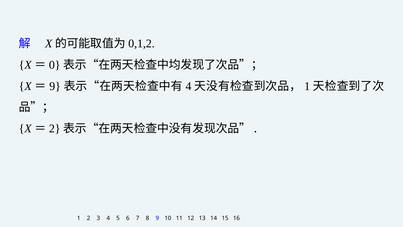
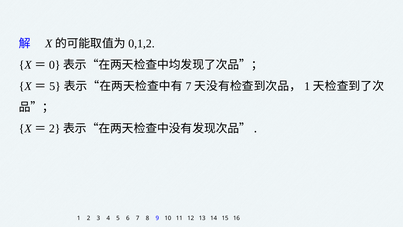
9 at (55, 86): 9 -> 5
4 at (188, 86): 4 -> 7
